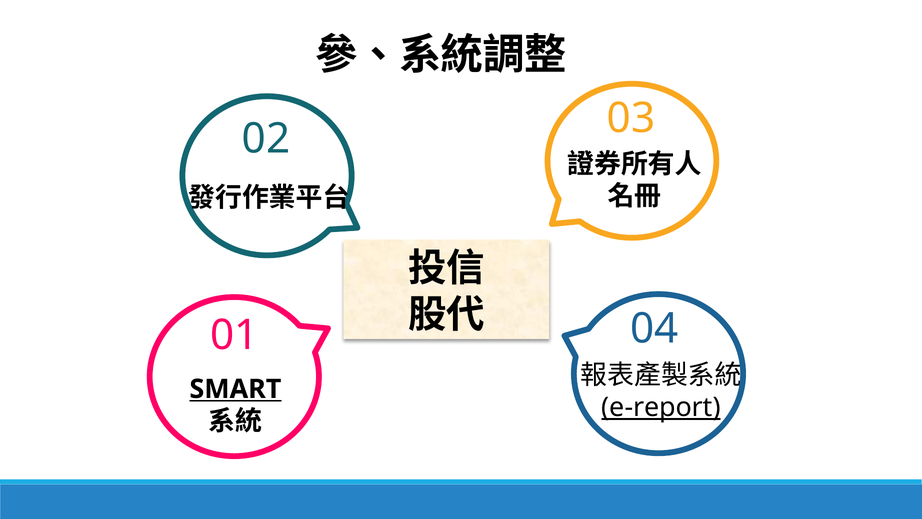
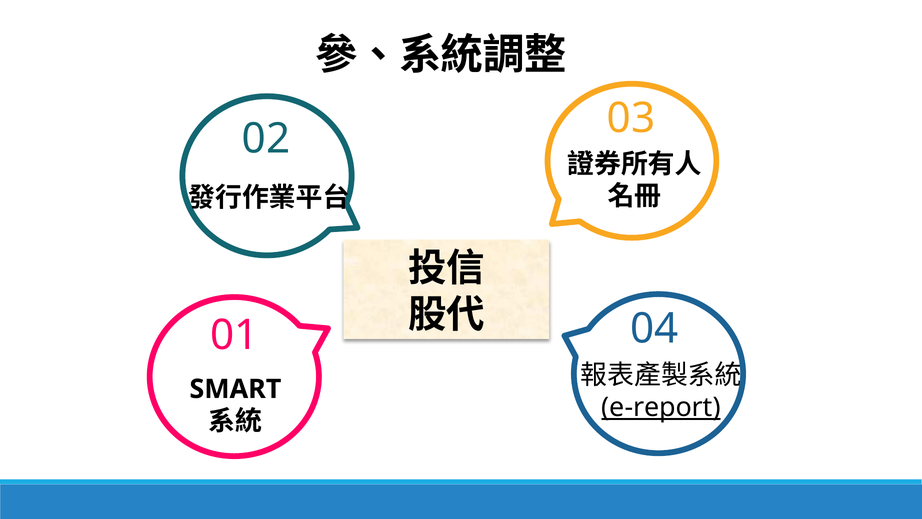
SMART underline: present -> none
